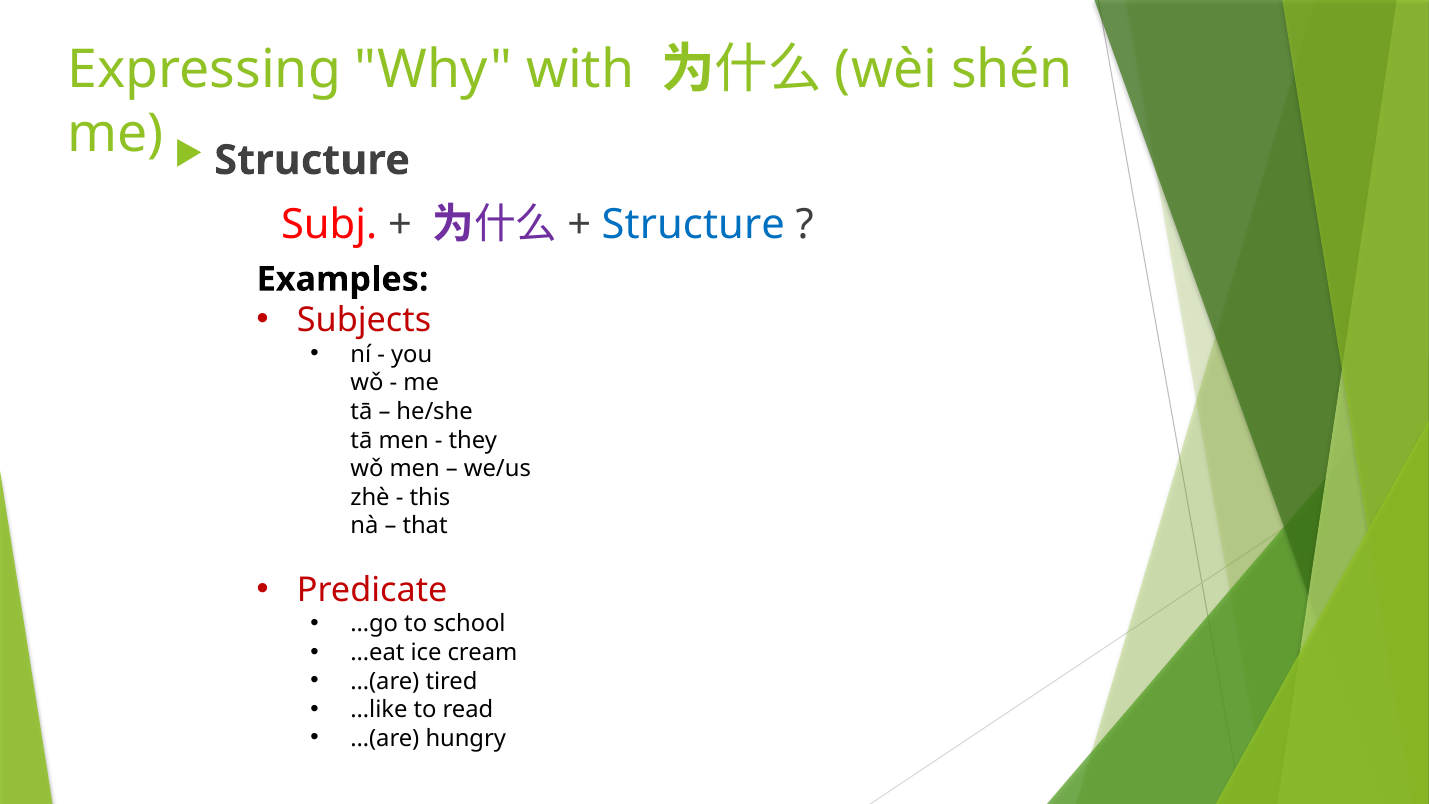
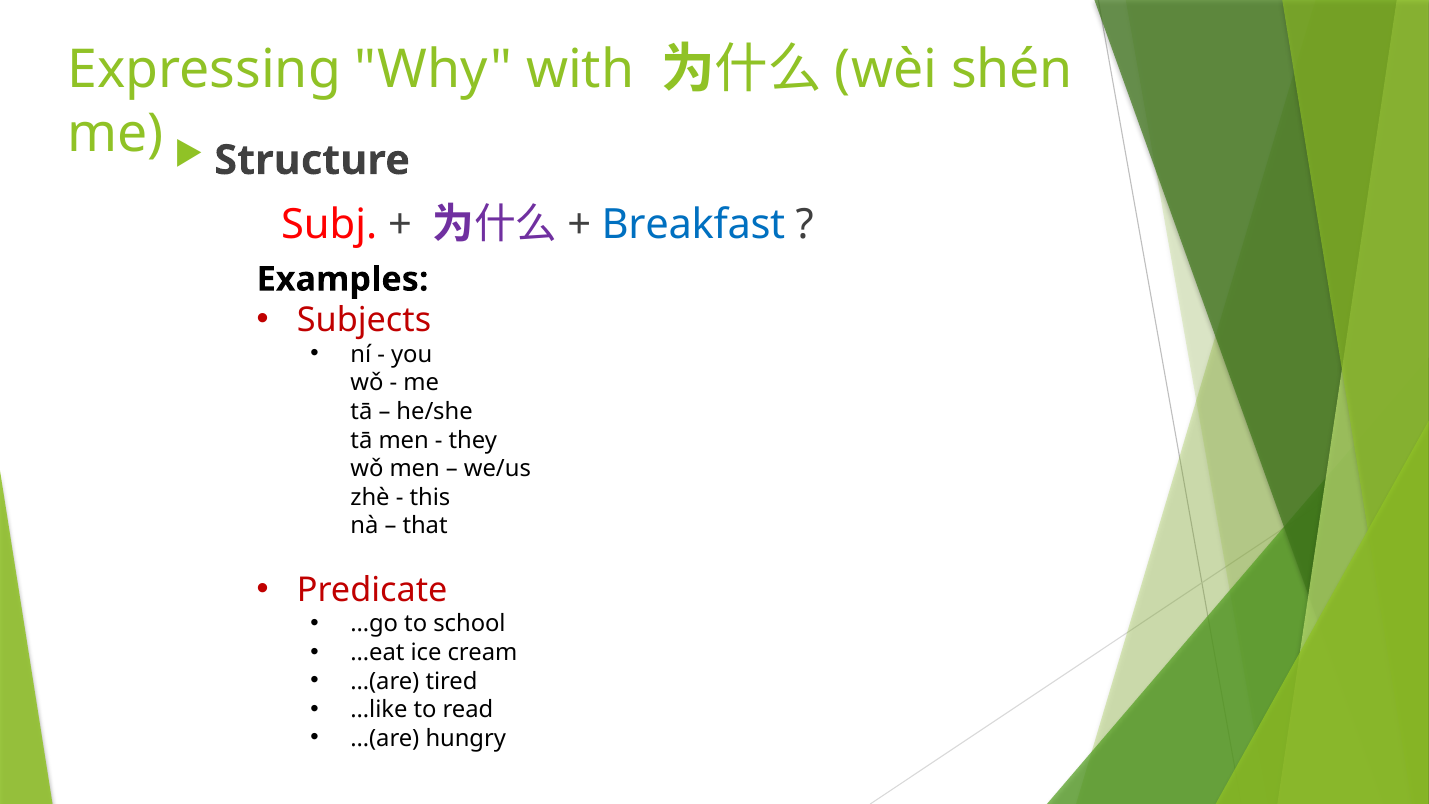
Structure at (693, 225): Structure -> Breakfast
